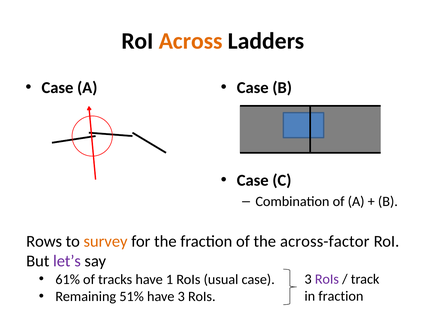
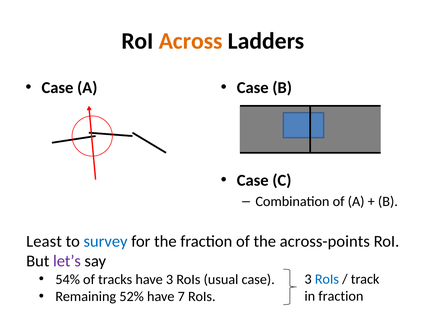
Rows: Rows -> Least
survey colour: orange -> blue
across-factor: across-factor -> across-points
61%: 61% -> 54%
have 1: 1 -> 3
RoIs at (327, 279) colour: purple -> blue
51%: 51% -> 52%
have 3: 3 -> 7
